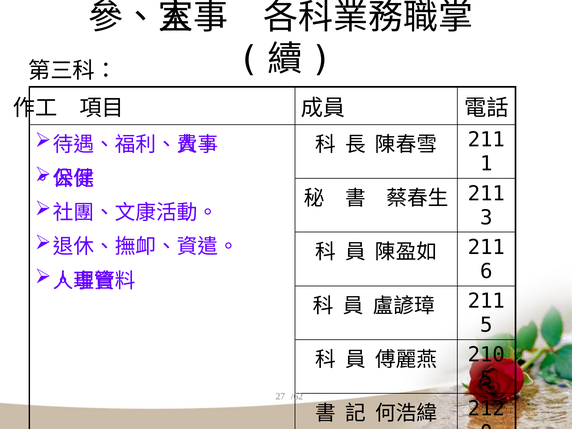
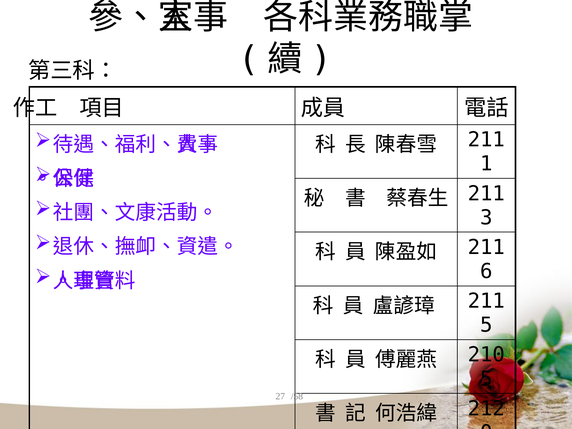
/62: /62 -> /58
